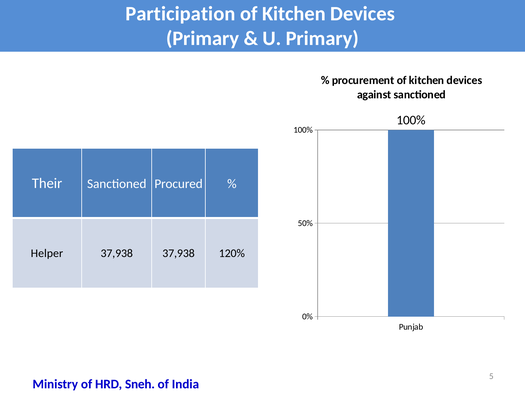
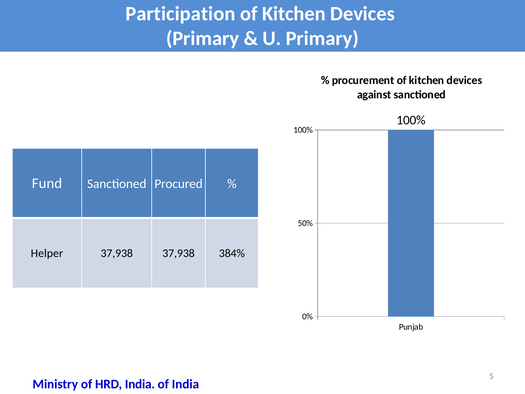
Their: Their -> Fund
120%: 120% -> 384%
HRD Sneh: Sneh -> India
